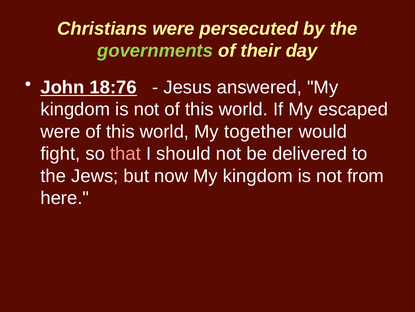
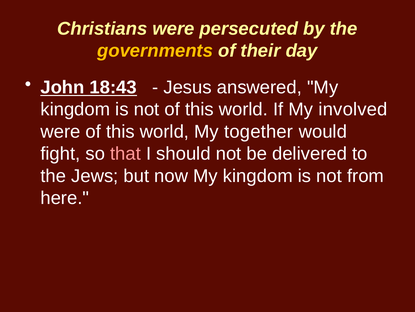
governments colour: light green -> yellow
18:76: 18:76 -> 18:43
escaped: escaped -> involved
